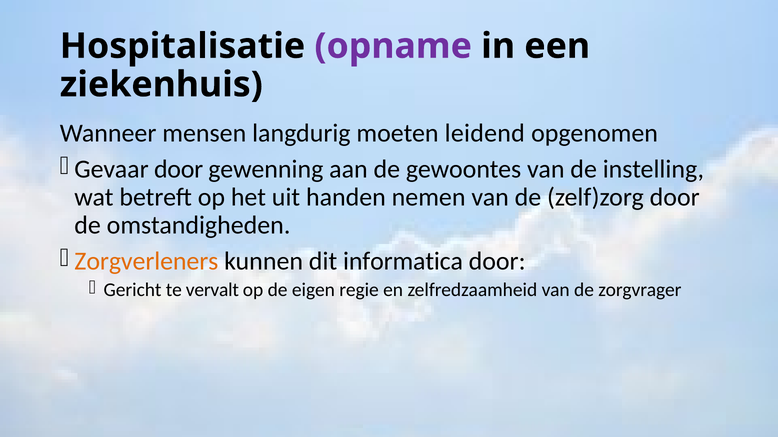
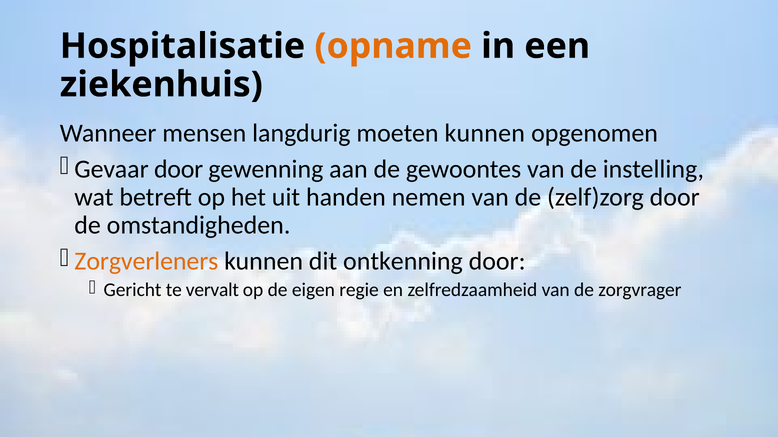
opname colour: purple -> orange
moeten leidend: leidend -> kunnen
informatica: informatica -> ontkenning
